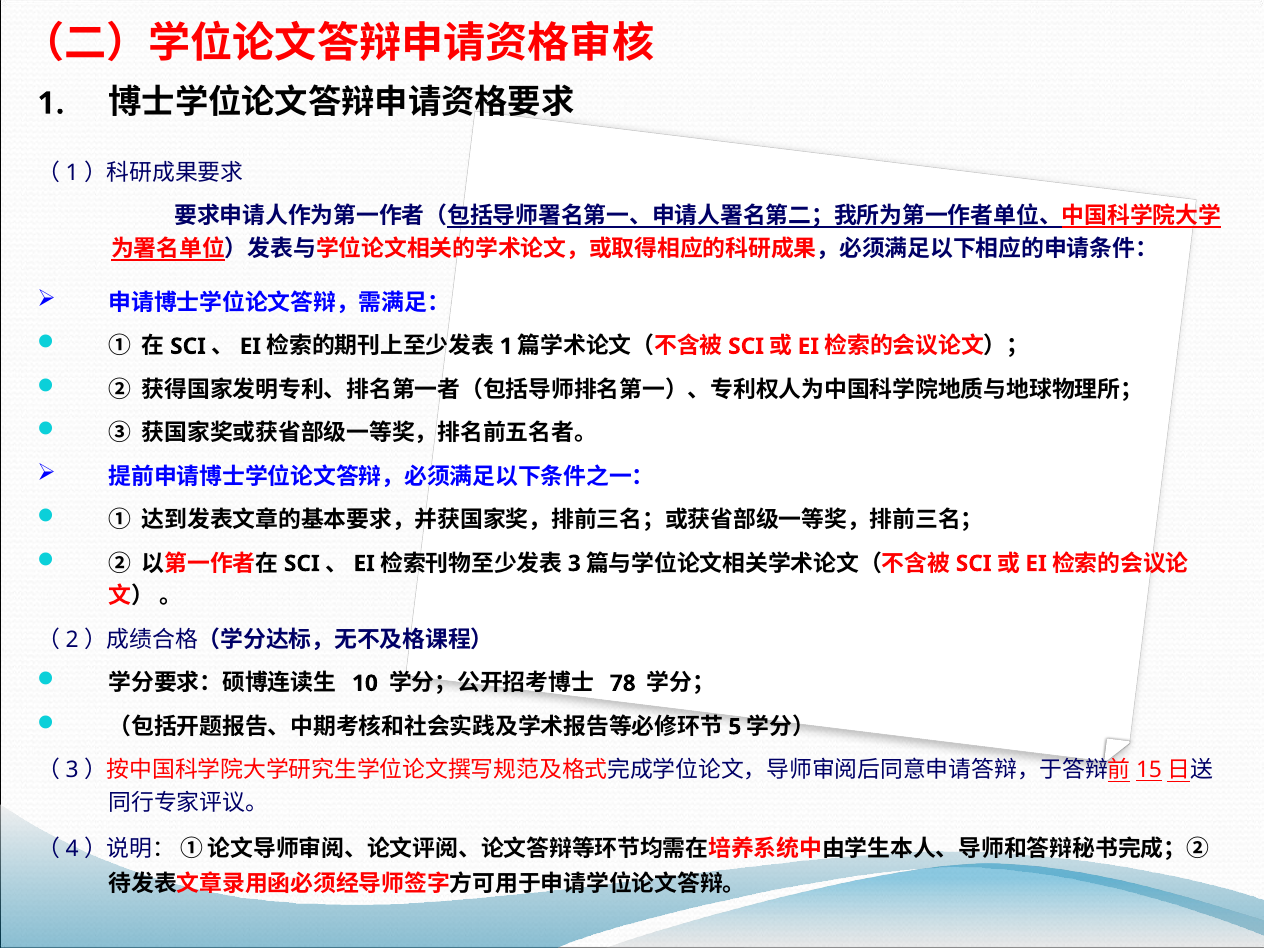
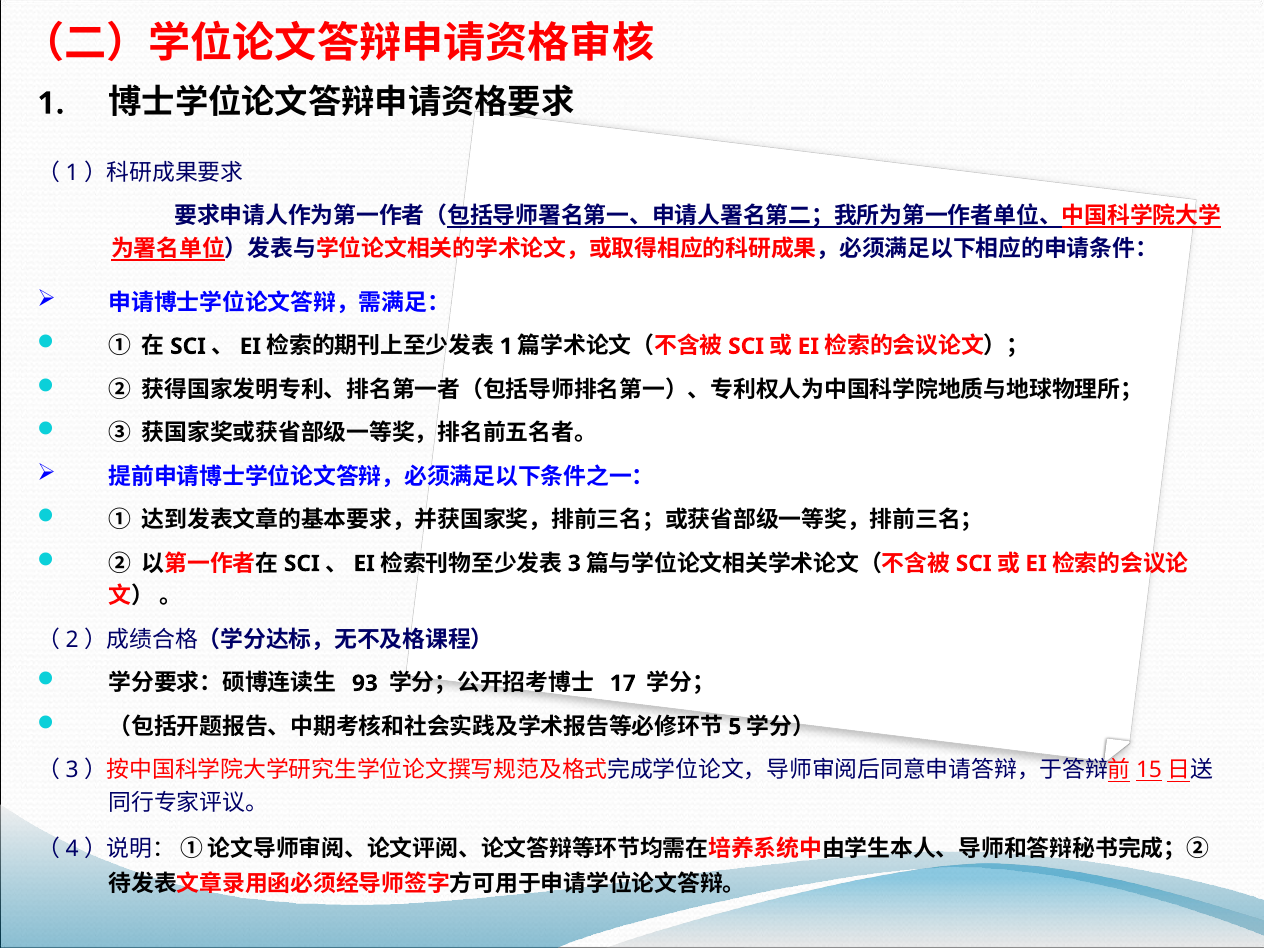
10: 10 -> 93
78: 78 -> 17
